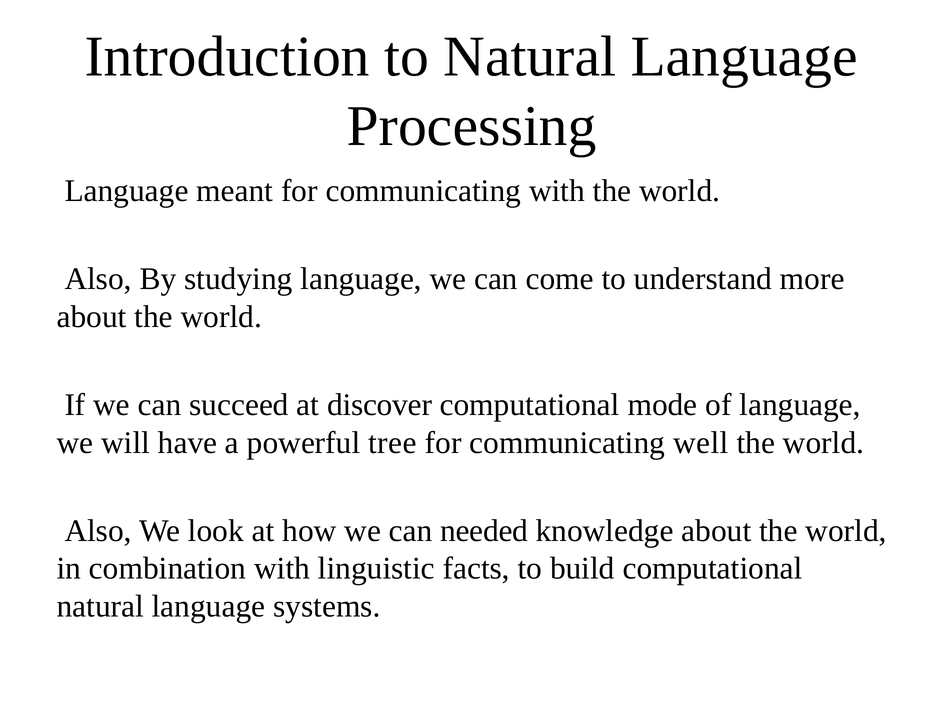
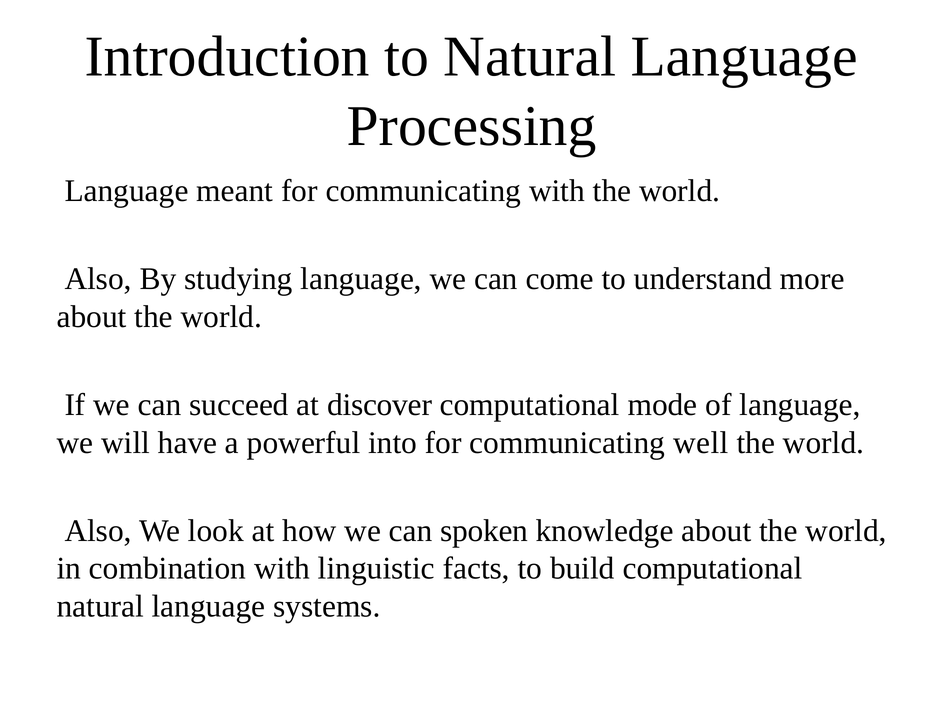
tree: tree -> into
needed: needed -> spoken
